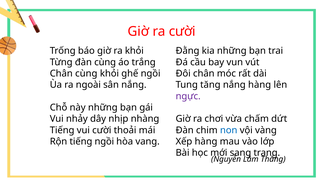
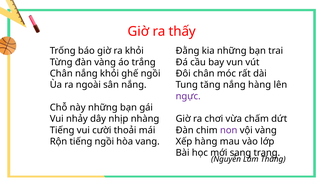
ra cười: cười -> thấy
đàn cùng: cùng -> vàng
Chân cùng: cùng -> nắng
non colour: blue -> purple
